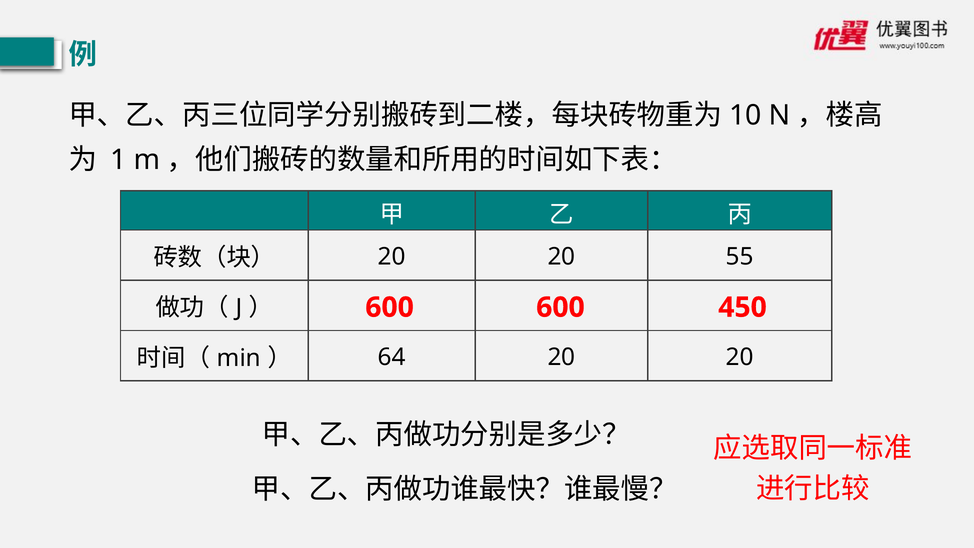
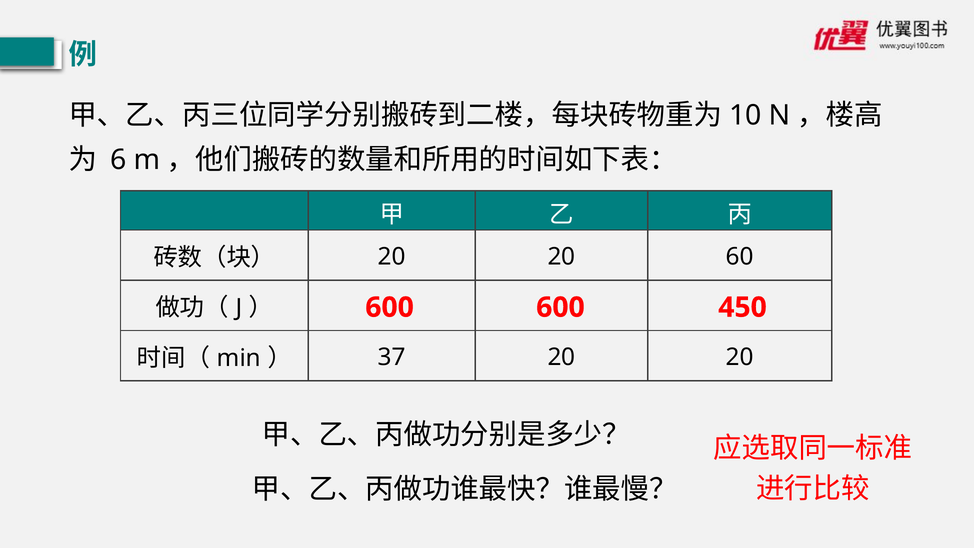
1: 1 -> 6
55: 55 -> 60
64: 64 -> 37
